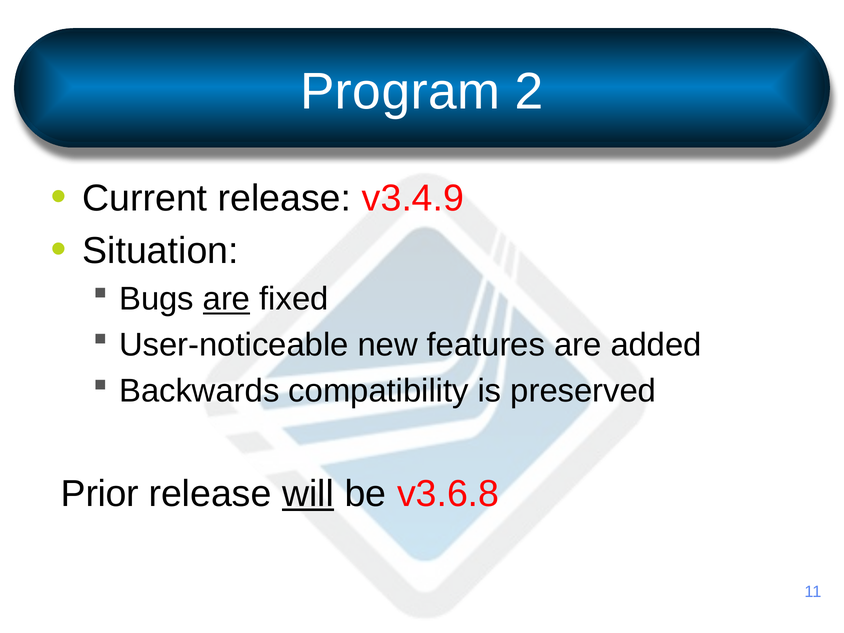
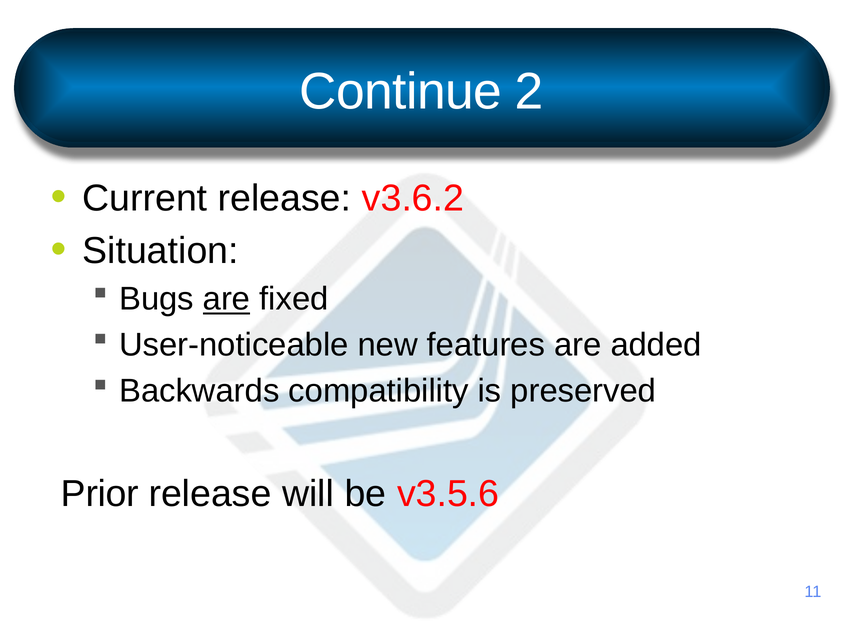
Program: Program -> Continue
v3.4.9: v3.4.9 -> v3.6.2
will underline: present -> none
v3.6.8: v3.6.8 -> v3.5.6
